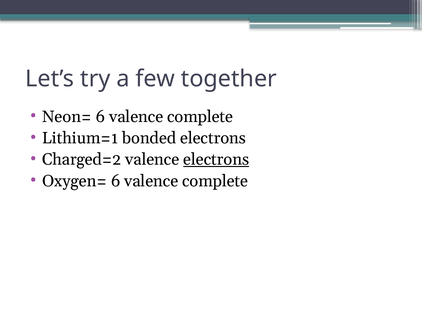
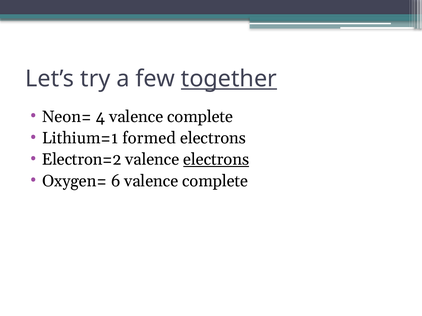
together underline: none -> present
Neon= 6: 6 -> 4
bonded: bonded -> formed
Charged=2: Charged=2 -> Electron=2
